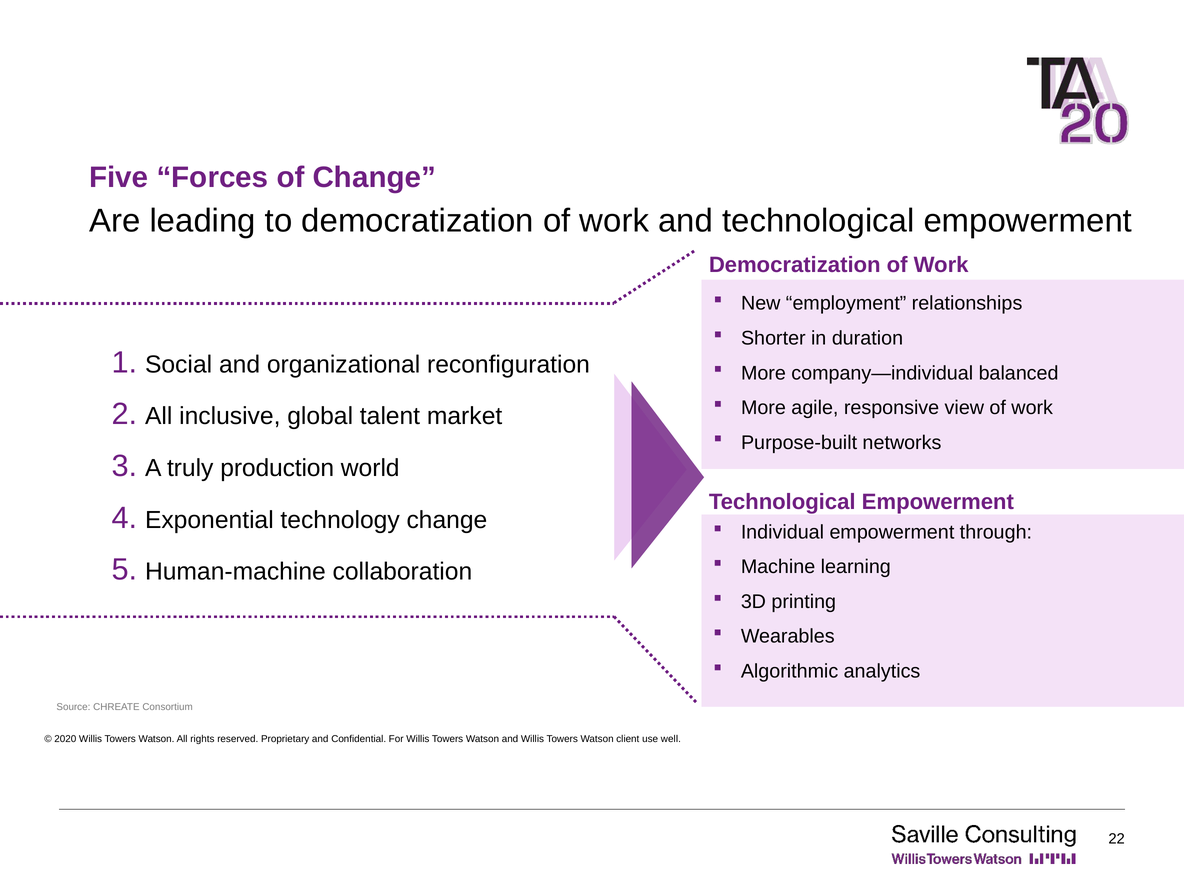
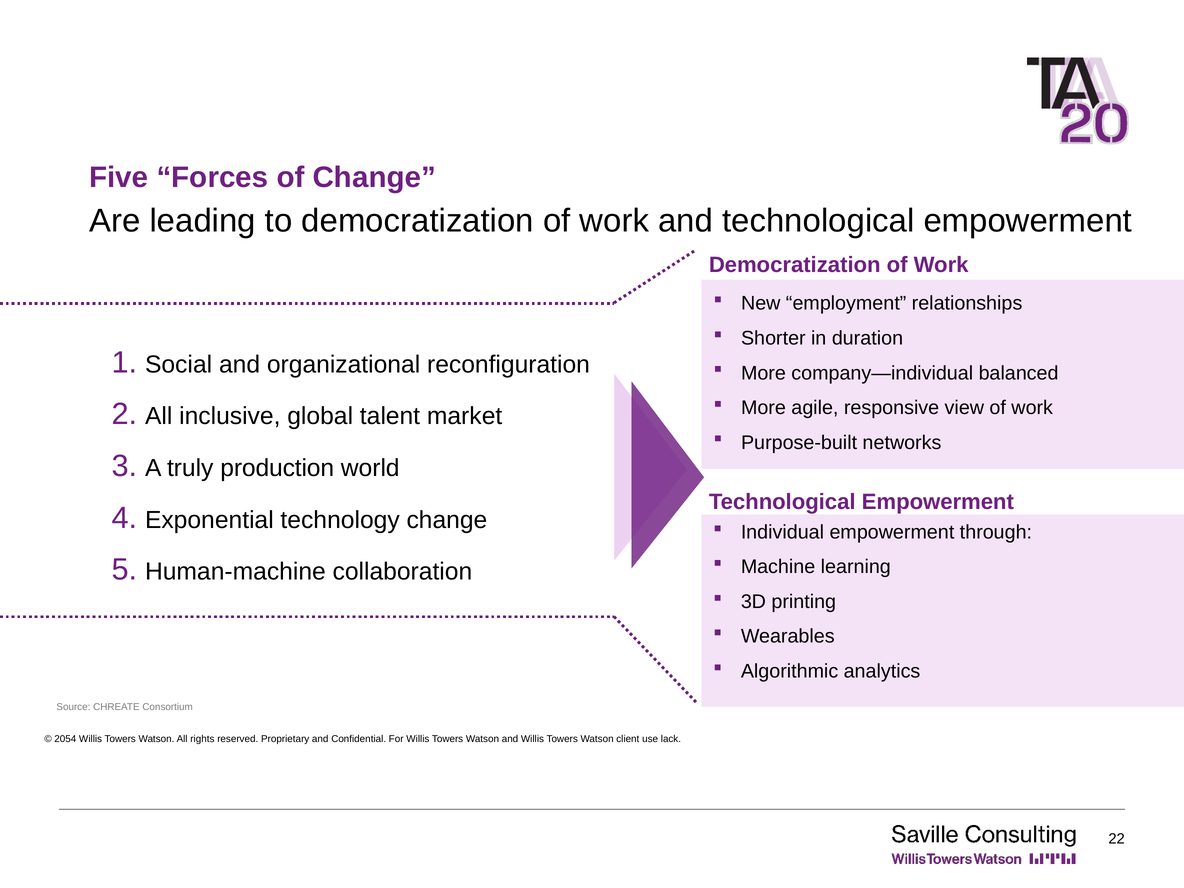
2020: 2020 -> 2054
well: well -> lack
